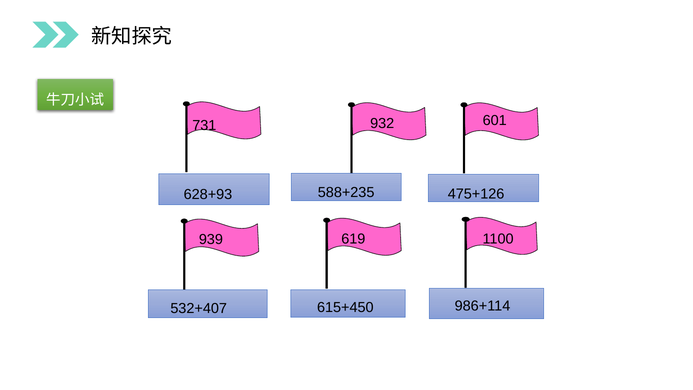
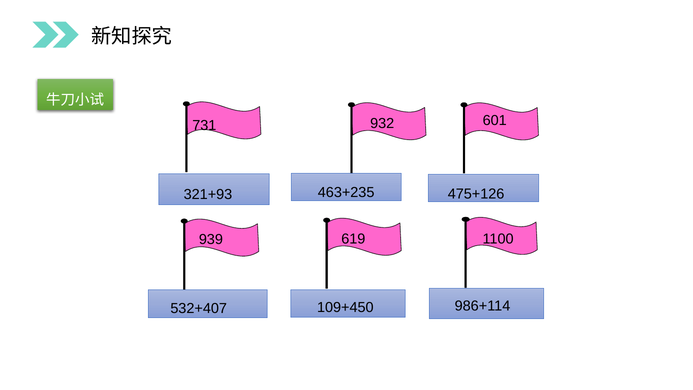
588+235: 588+235 -> 463+235
628+93: 628+93 -> 321+93
615+450: 615+450 -> 109+450
